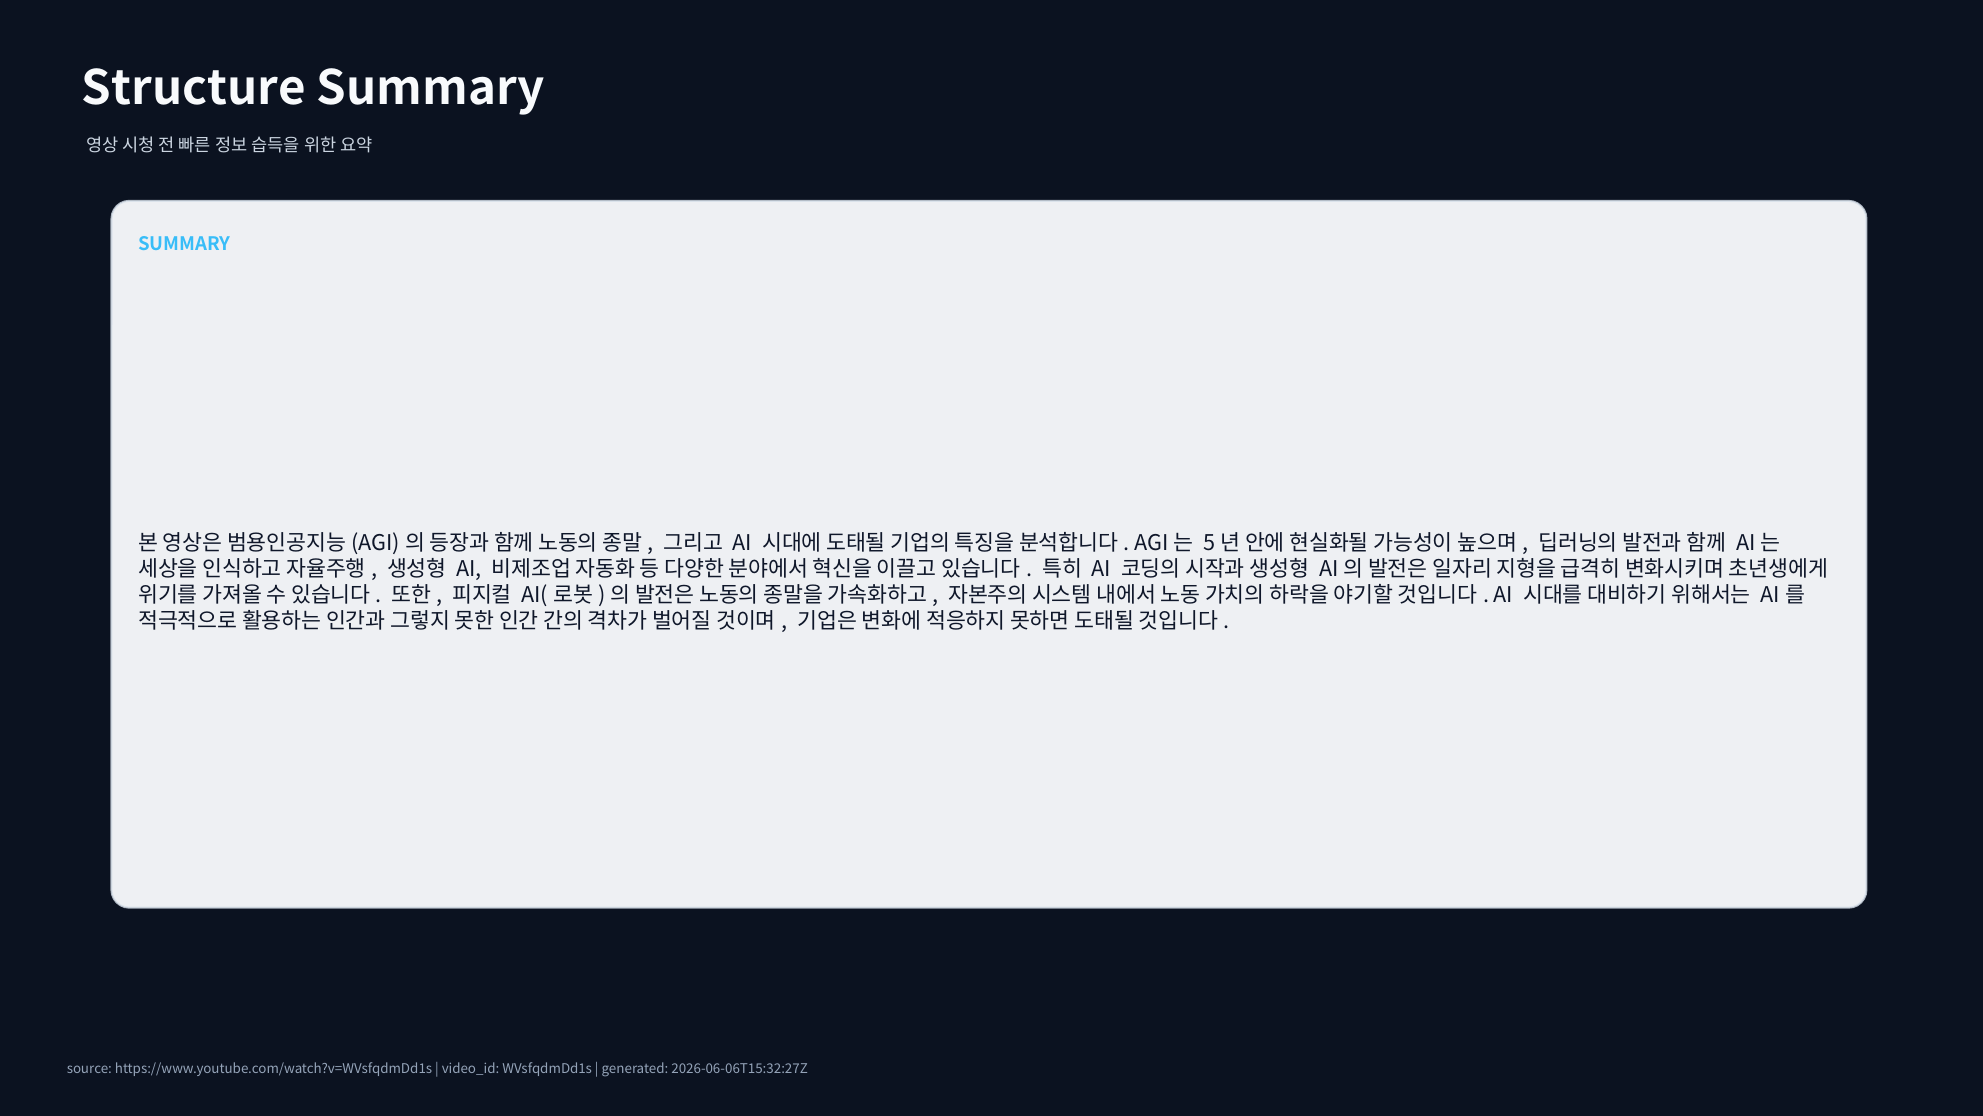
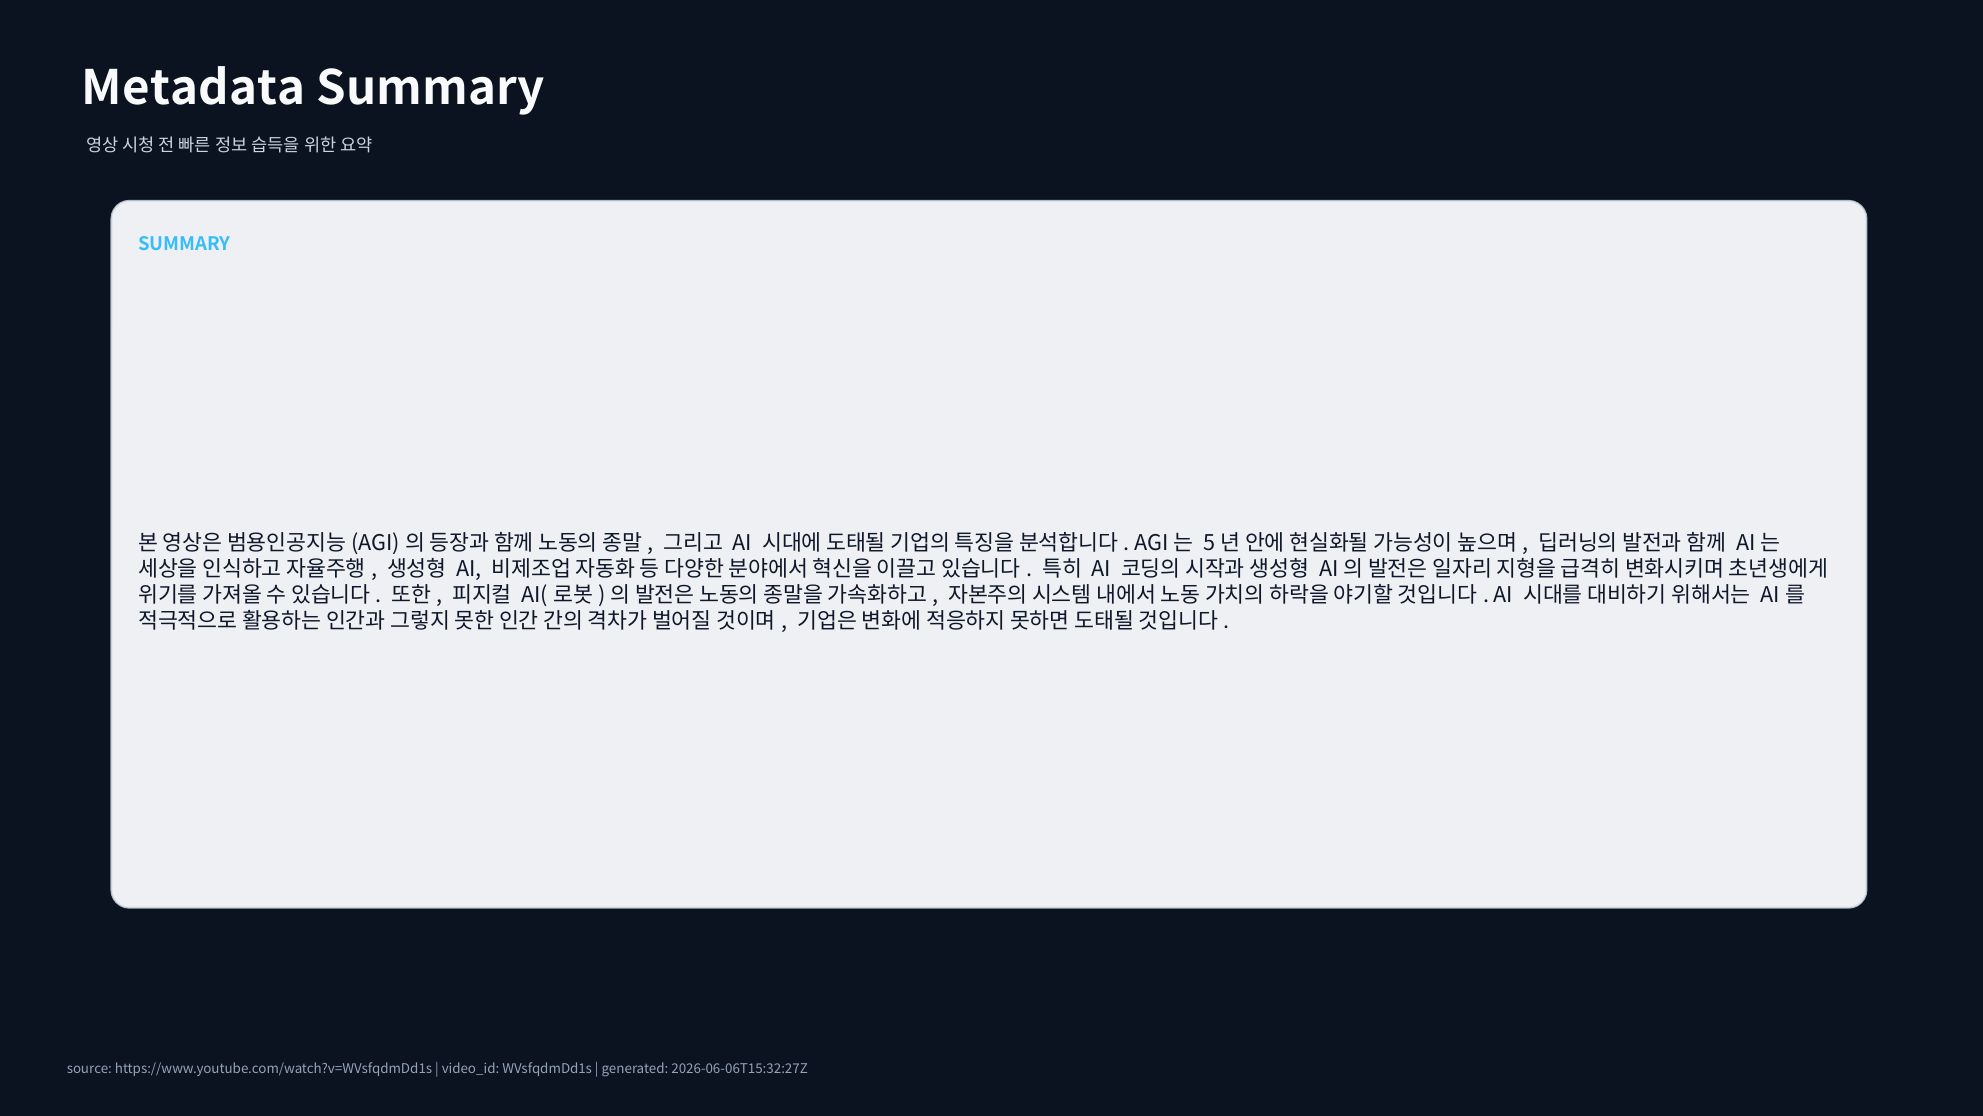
Structure: Structure -> Metadata
